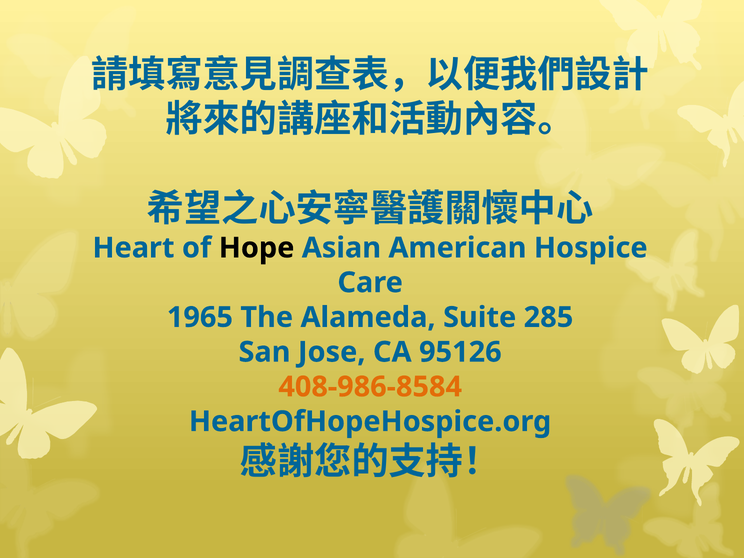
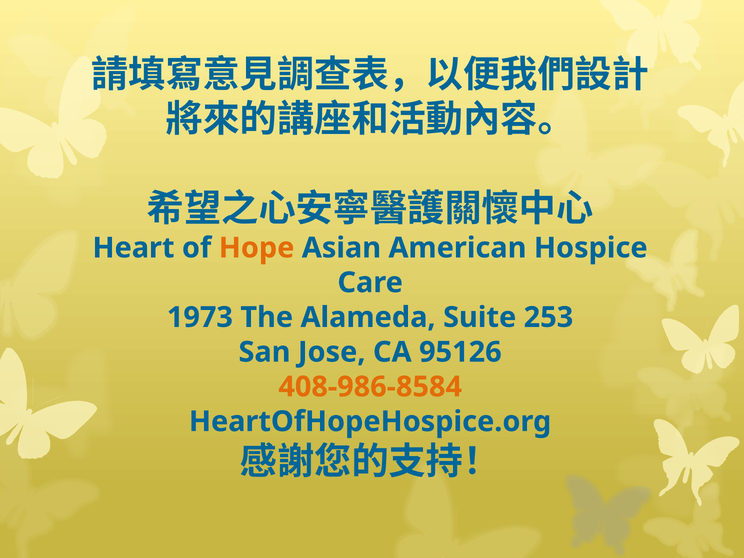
Hope colour: black -> orange
1965: 1965 -> 1973
285: 285 -> 253
